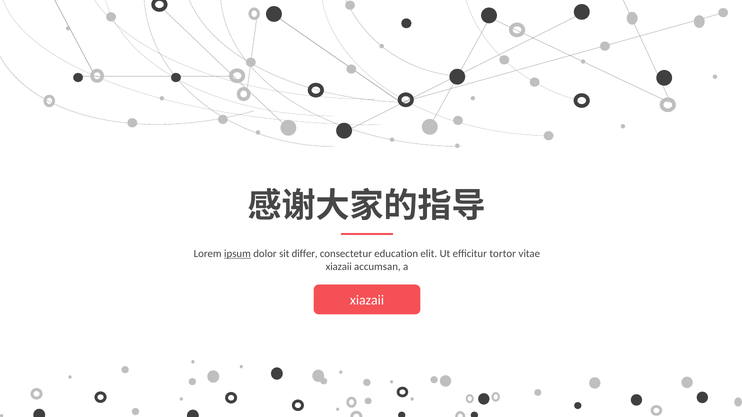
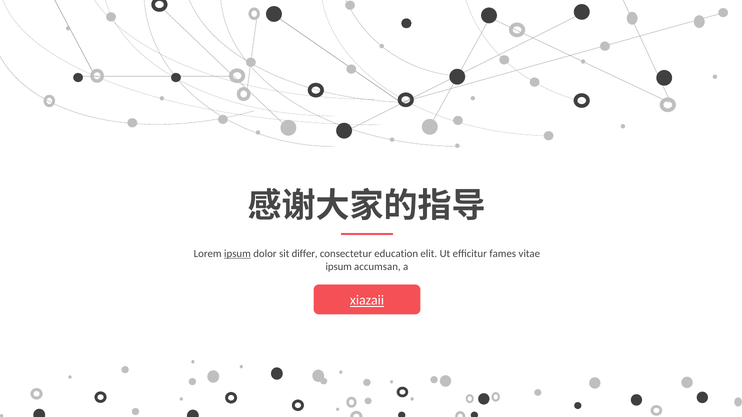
tortor: tortor -> fames
xiazaii at (339, 267): xiazaii -> ipsum
xiazaii at (367, 301) underline: none -> present
